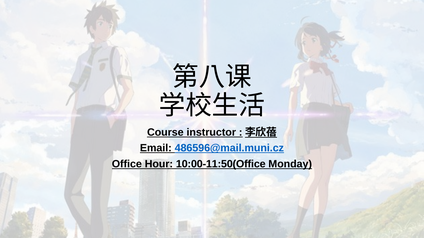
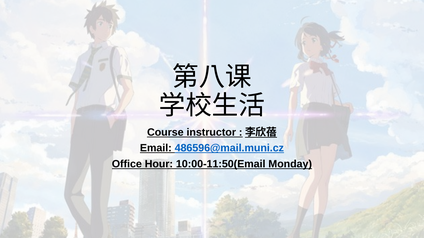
10:00-11:50(Office: 10:00-11:50(Office -> 10:00-11:50(Email
